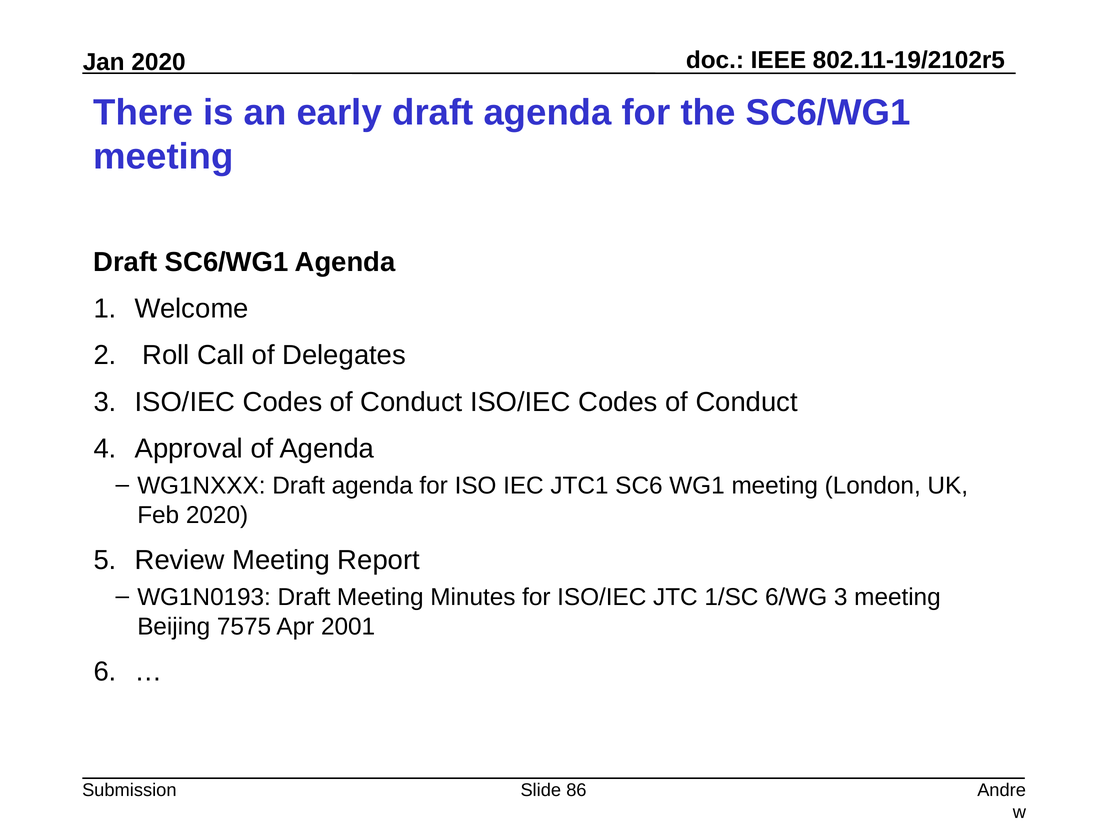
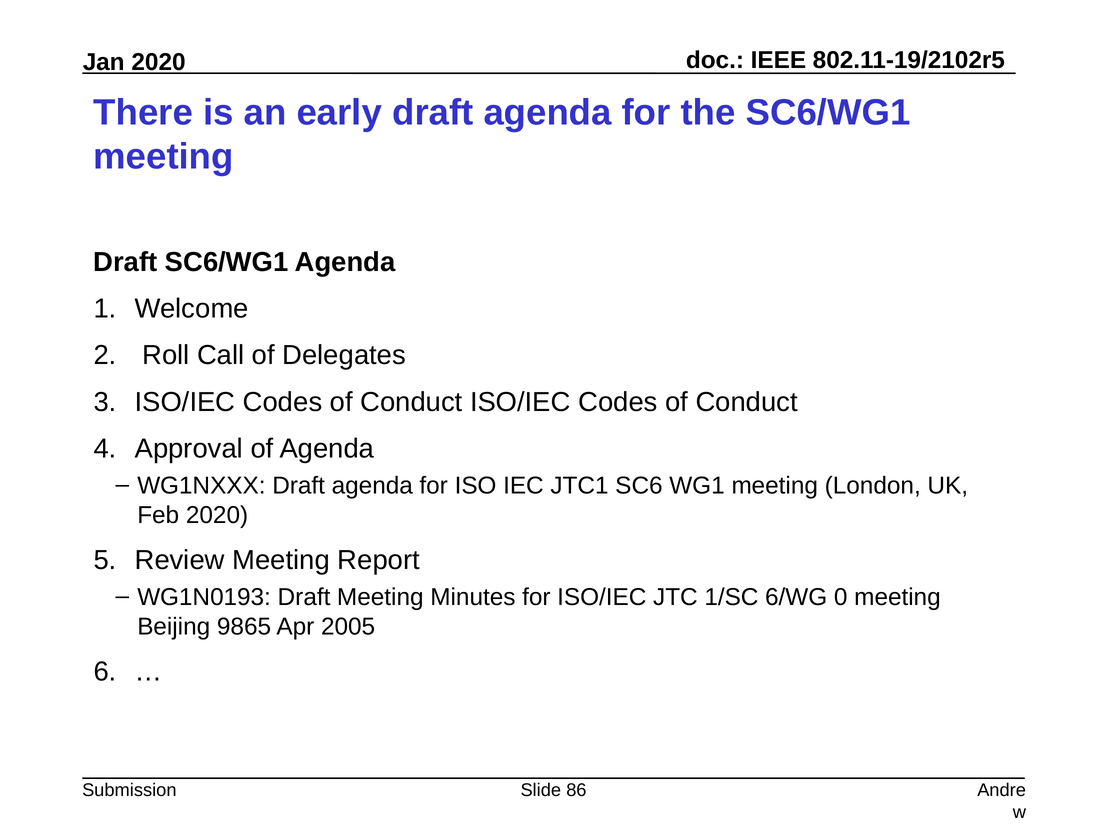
6/WG 3: 3 -> 0
7575: 7575 -> 9865
2001: 2001 -> 2005
